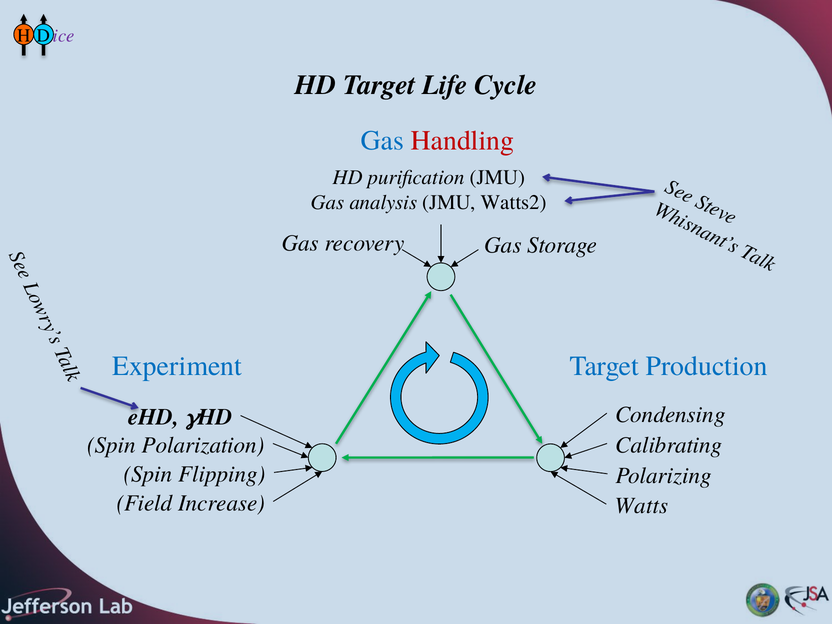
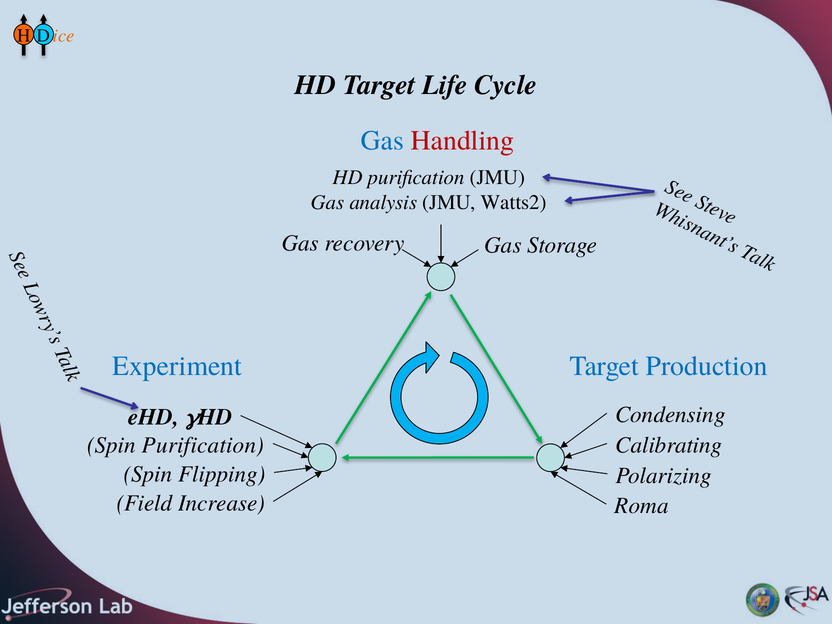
ice colour: purple -> orange
Spin Polarization: Polarization -> Purification
Watts: Watts -> Roma
